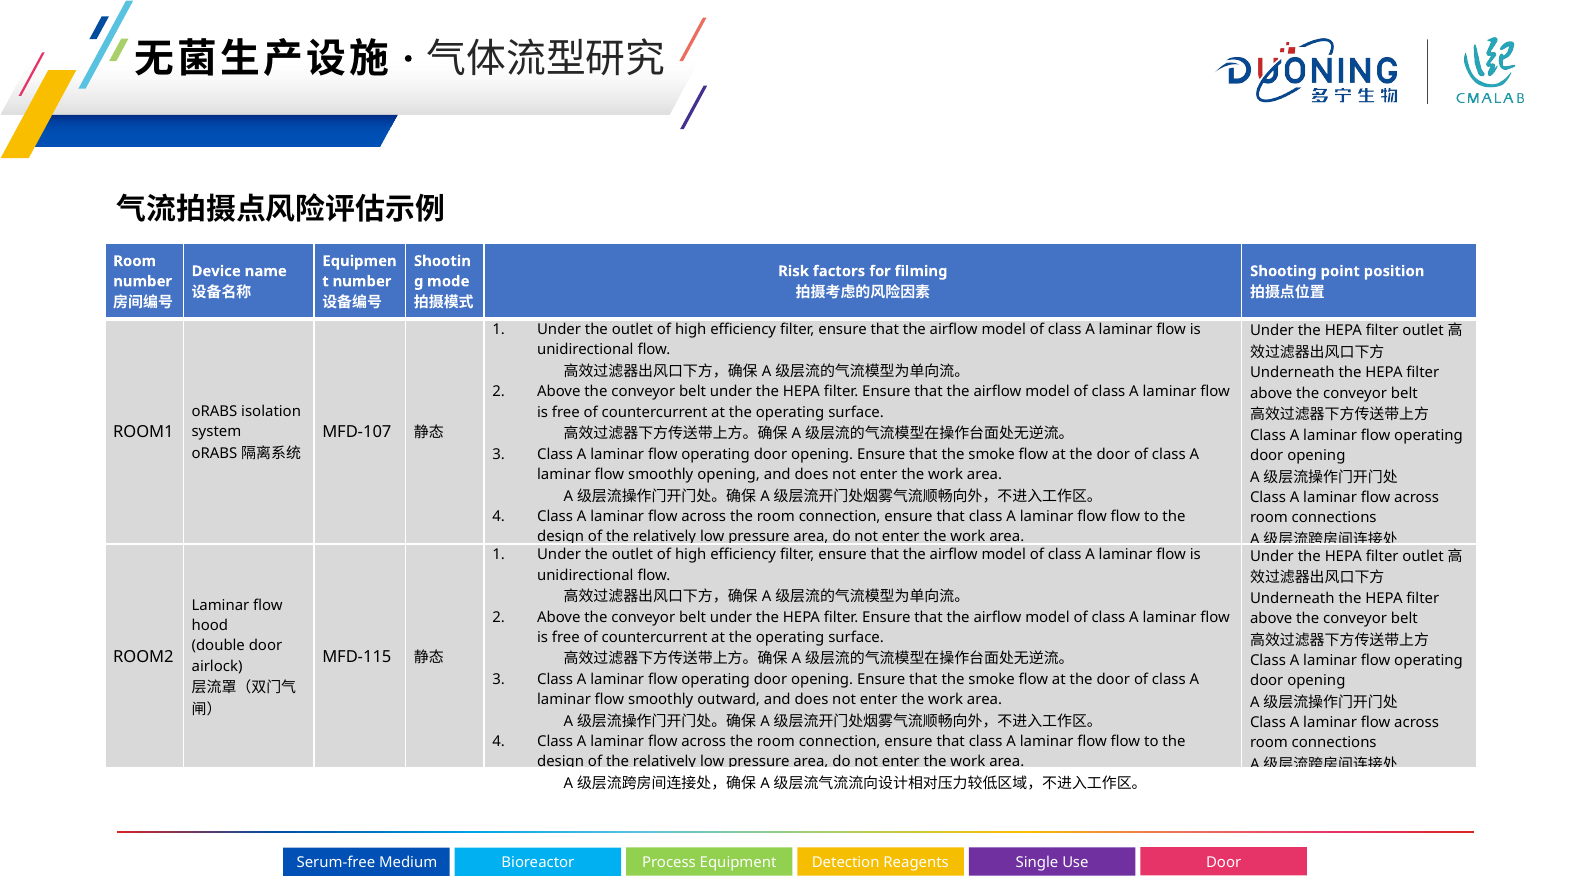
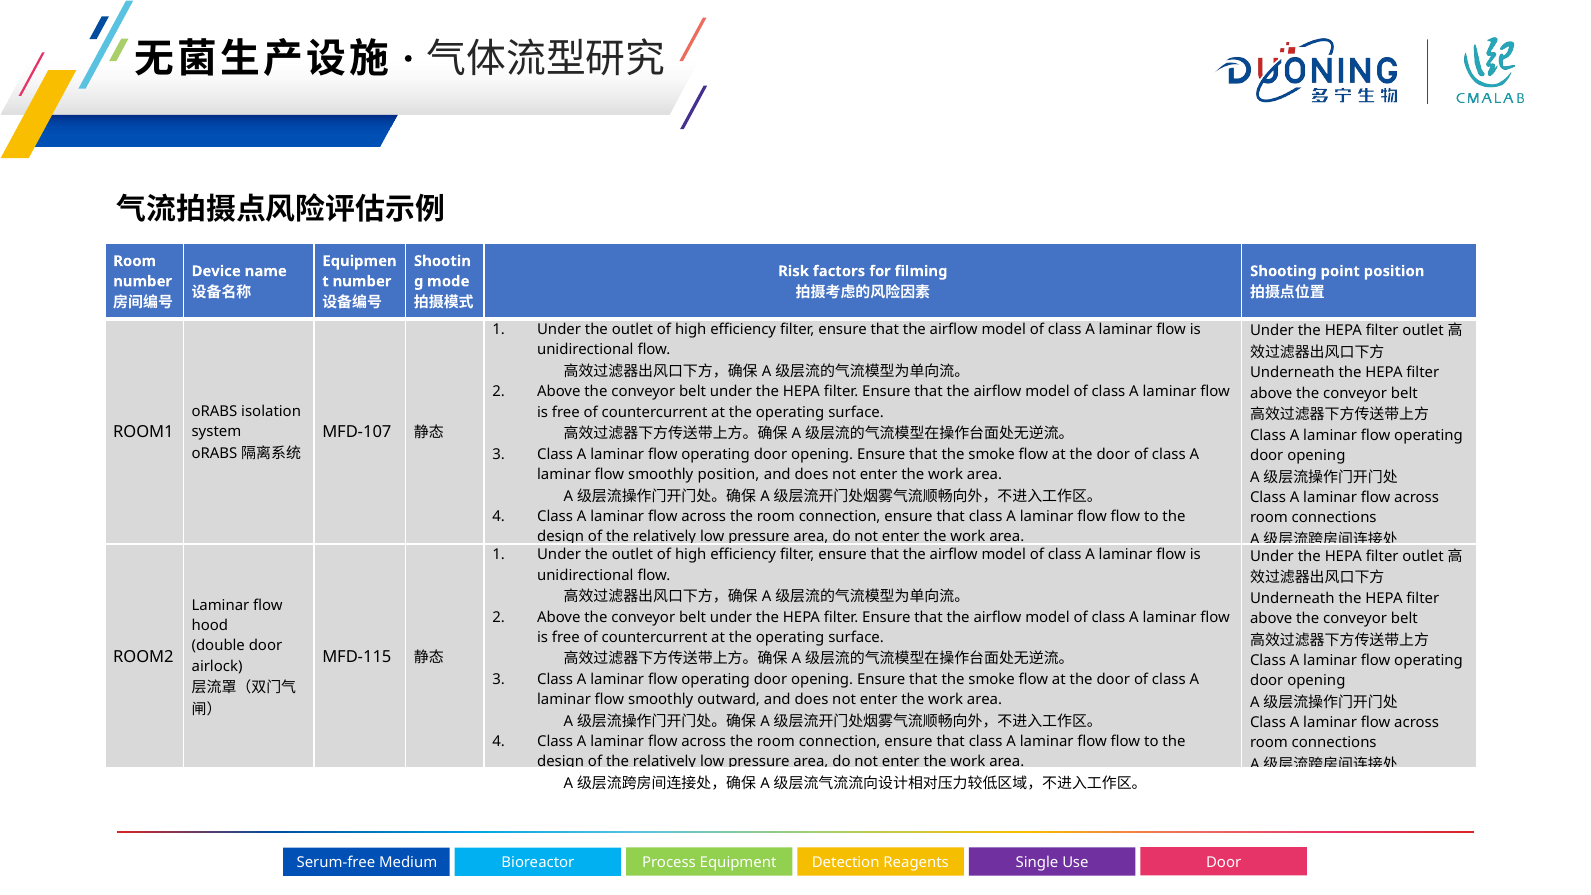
smoothly opening: opening -> position
